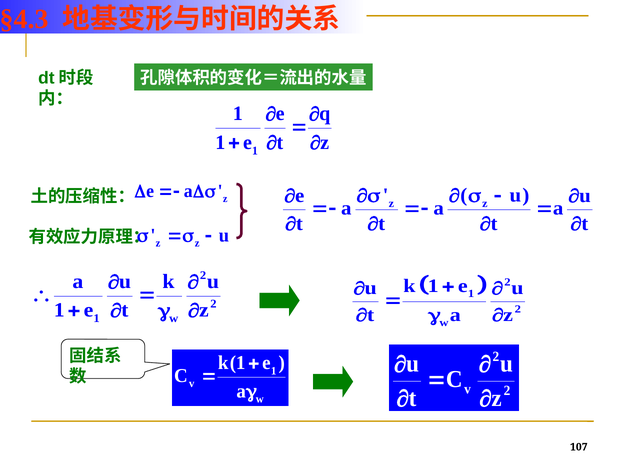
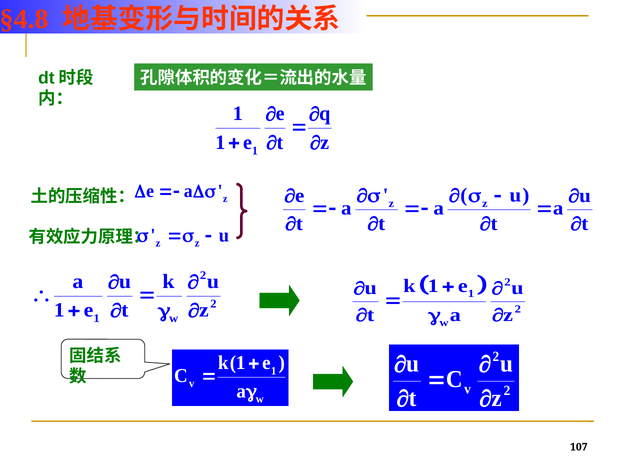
§4.3: §4.3 -> §4.8
